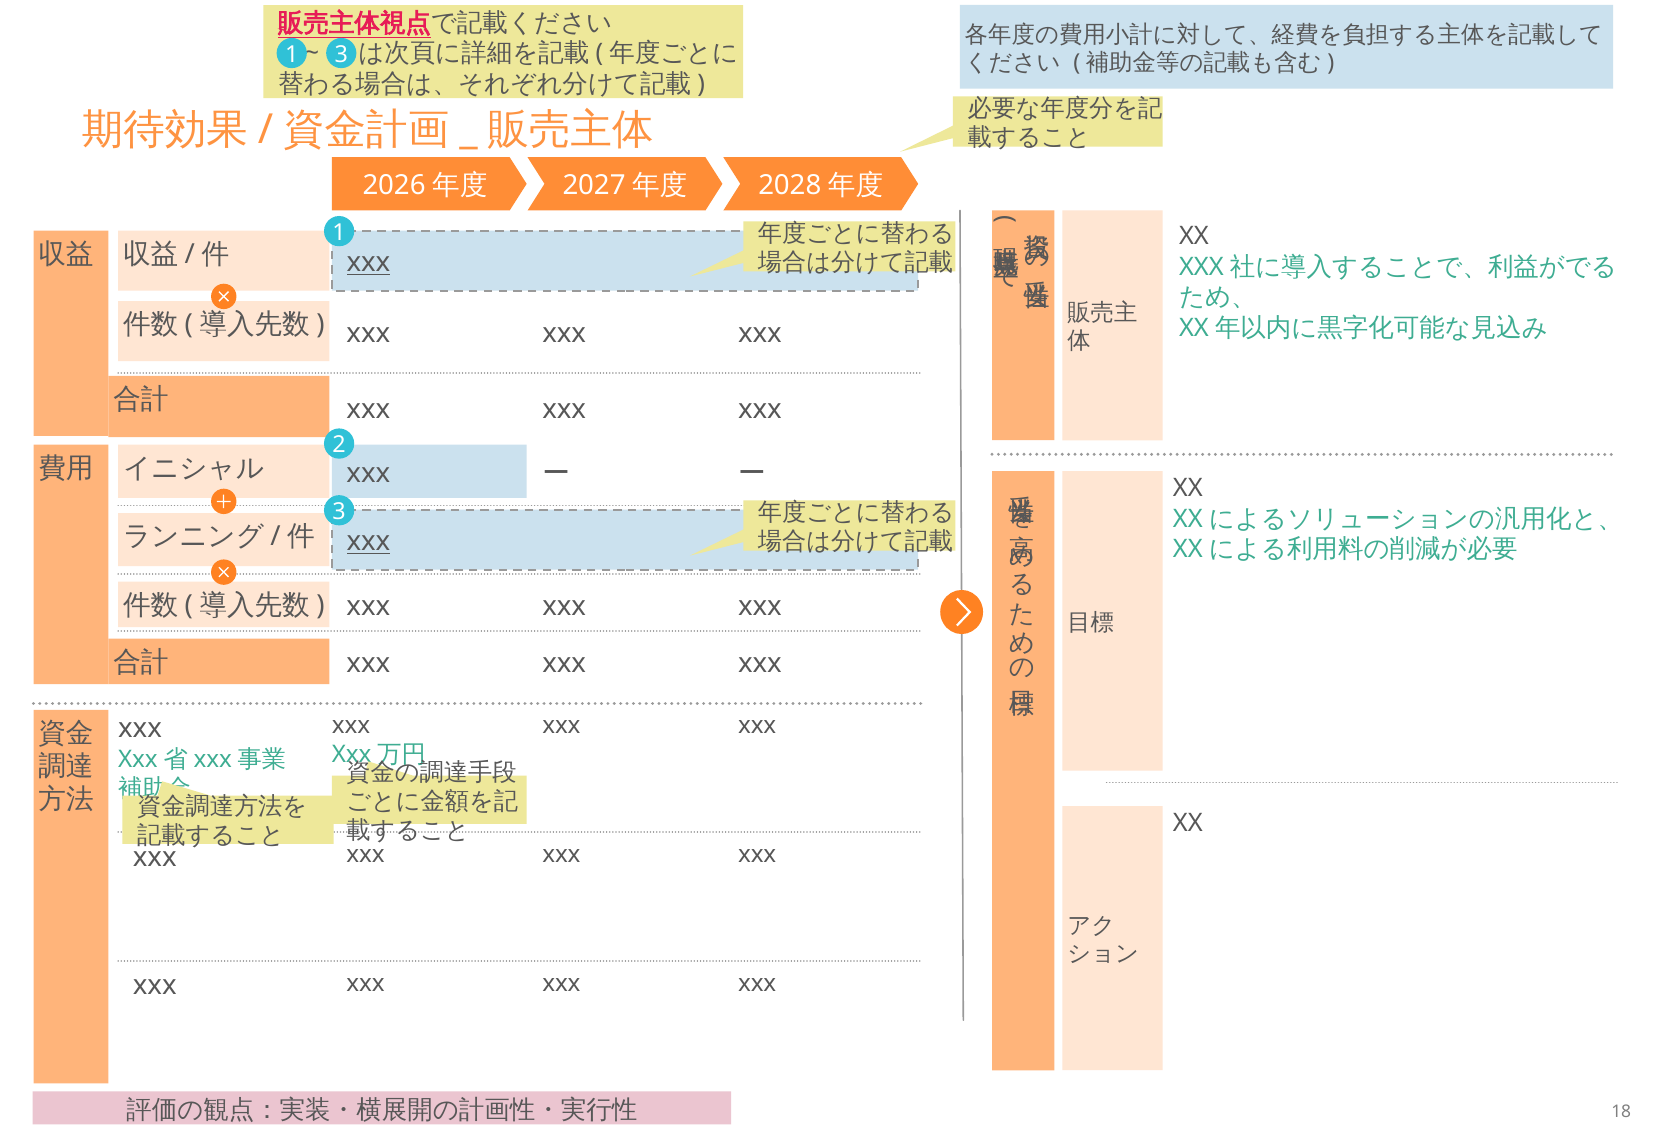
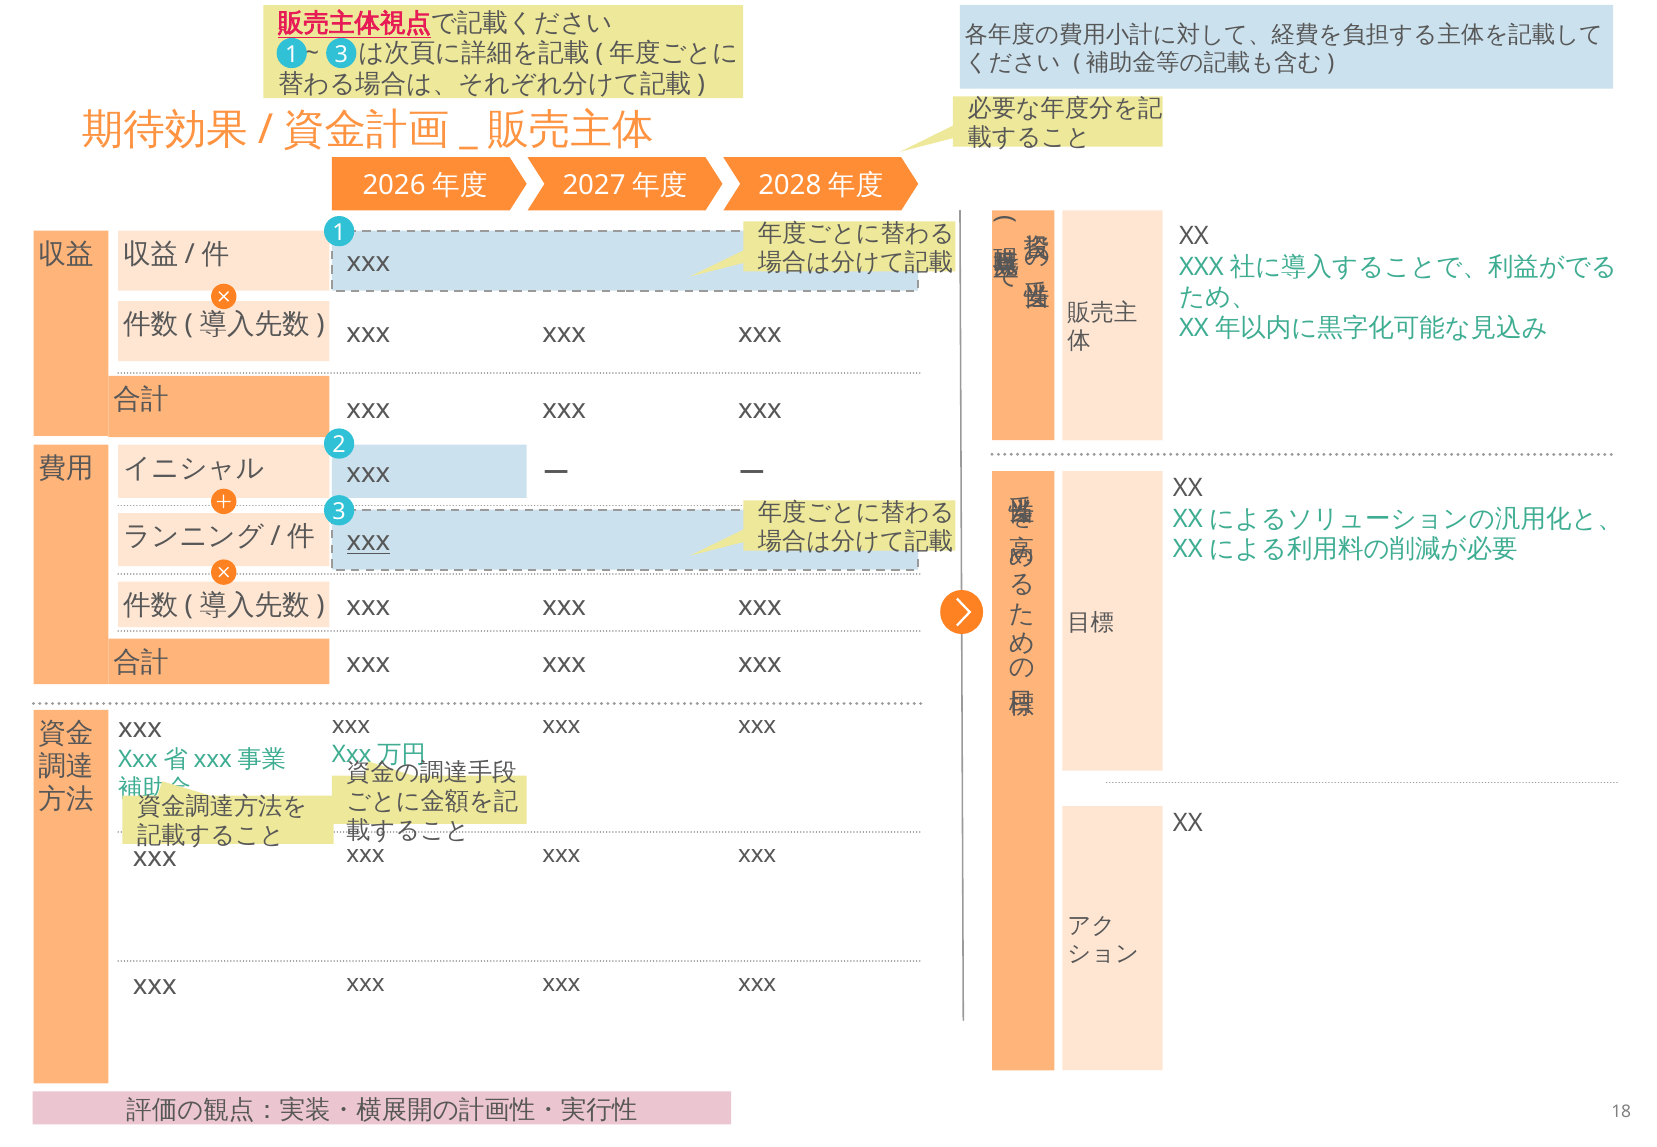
xxx at (368, 263) underline: present -> none
